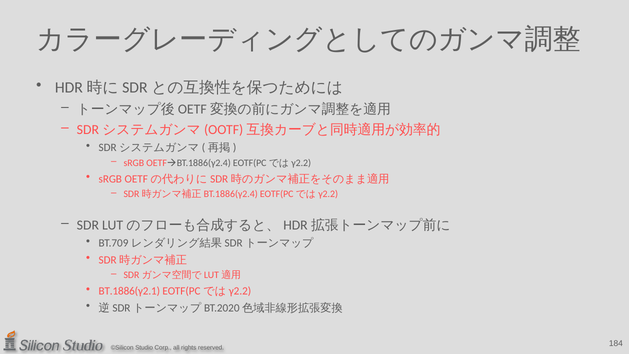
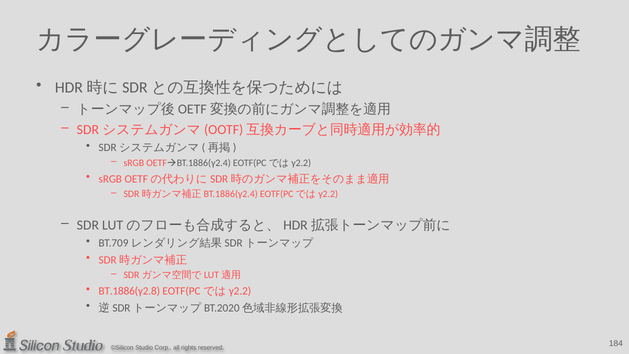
BT.1886(γ2.1: BT.1886(γ2.1 -> BT.1886(γ2.8
